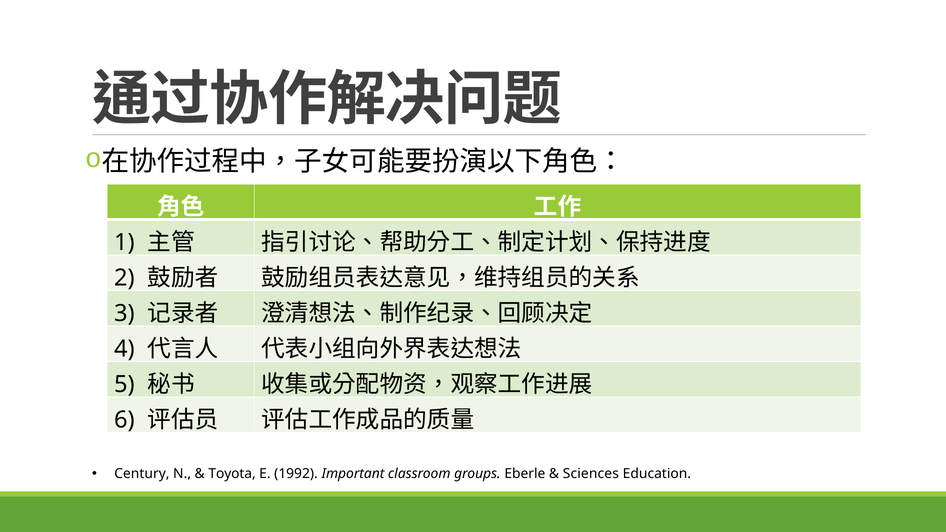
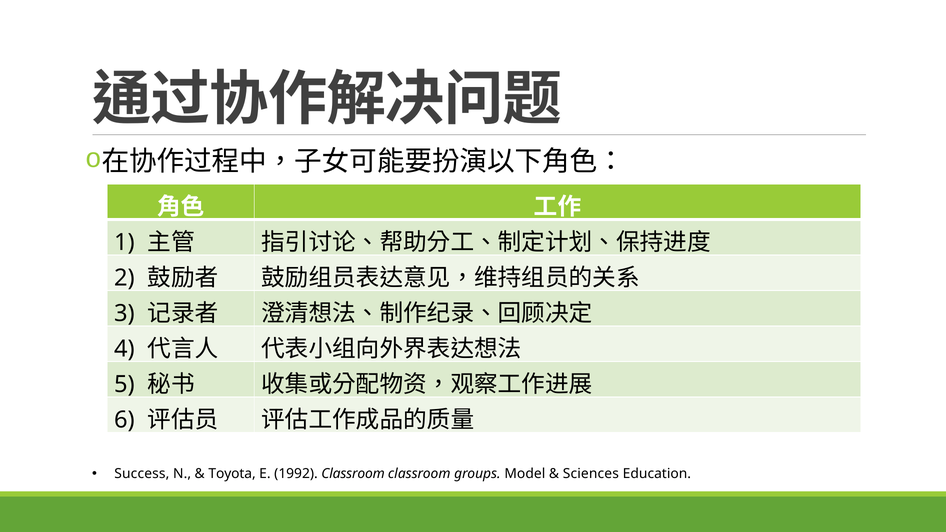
Century: Century -> Success
1992 Important: Important -> Classroom
Eberle: Eberle -> Model
